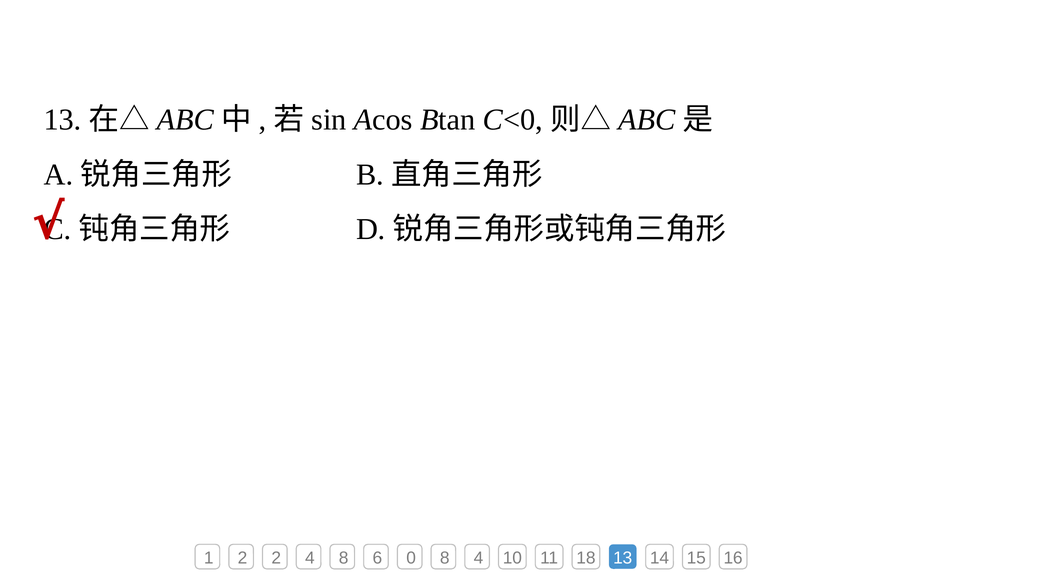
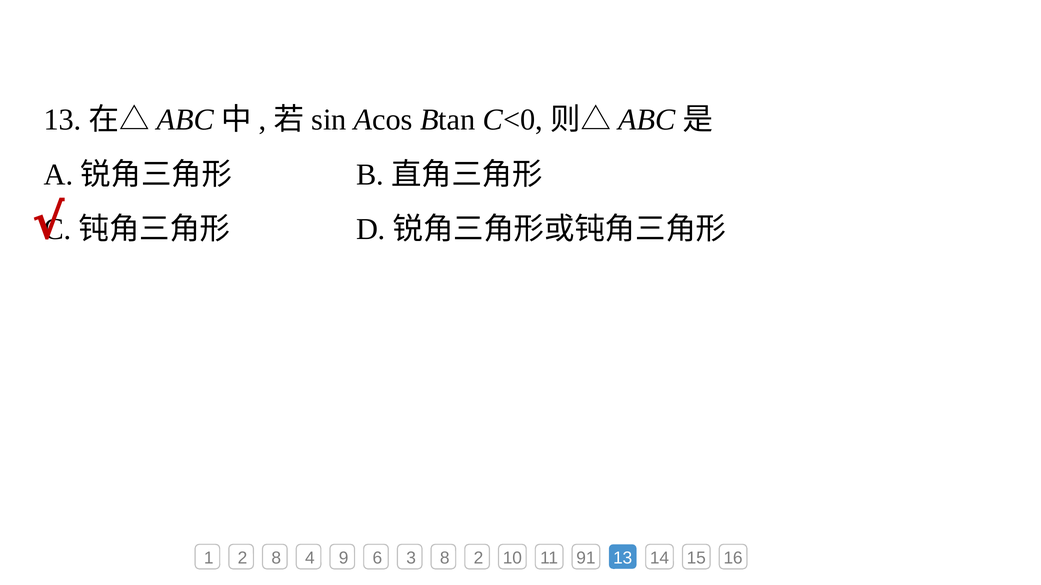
2 2: 2 -> 8
4 8: 8 -> 9
0: 0 -> 3
8 4: 4 -> 2
18: 18 -> 91
